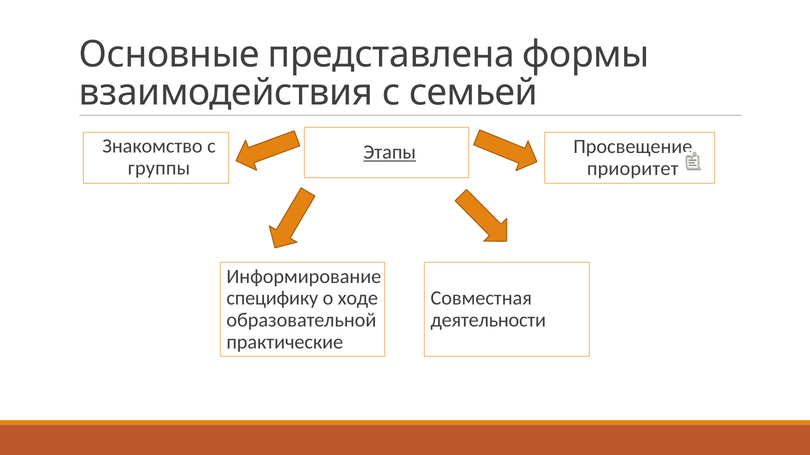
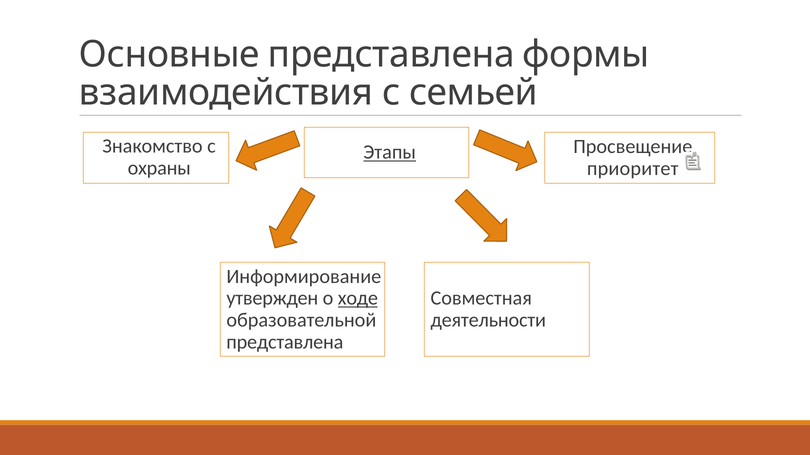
группы: группы -> охраны
специфику: специфику -> утвержден
ходе underline: none -> present
практические at (285, 342): практические -> представлена
